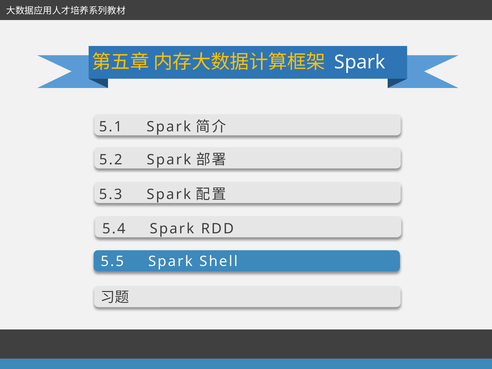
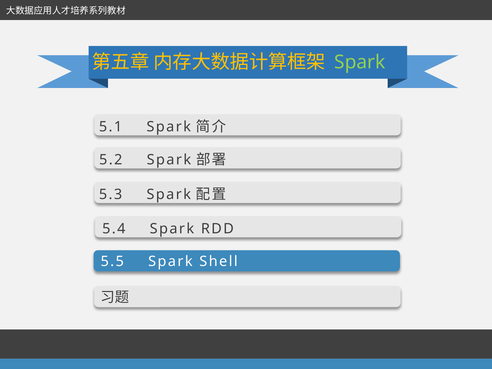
Spark at (360, 62) colour: white -> light green
